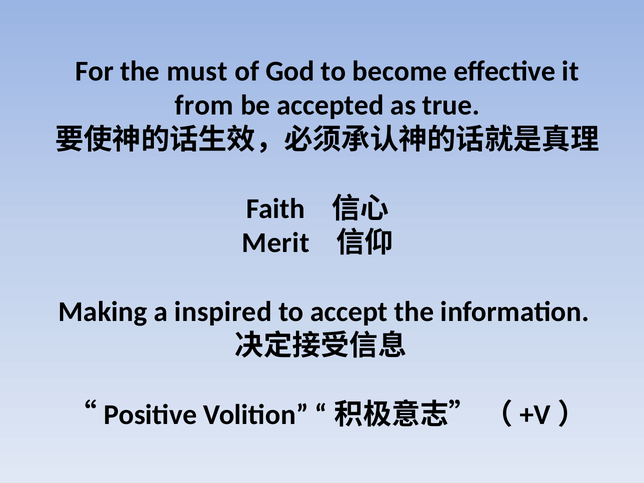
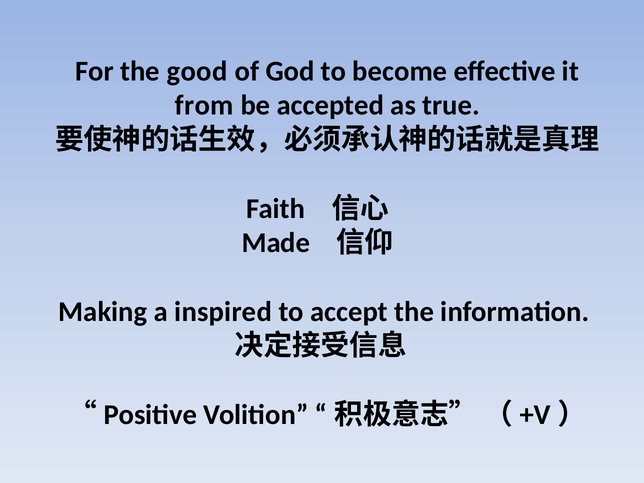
must: must -> good
Merit: Merit -> Made
